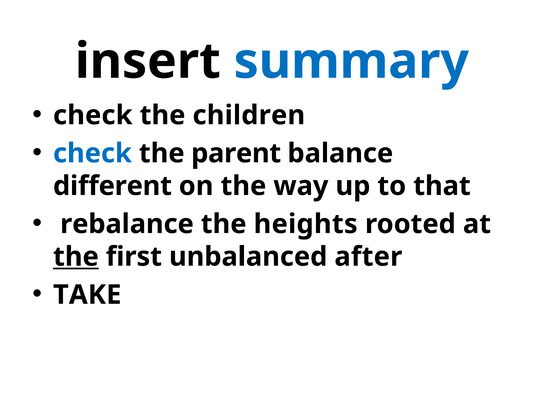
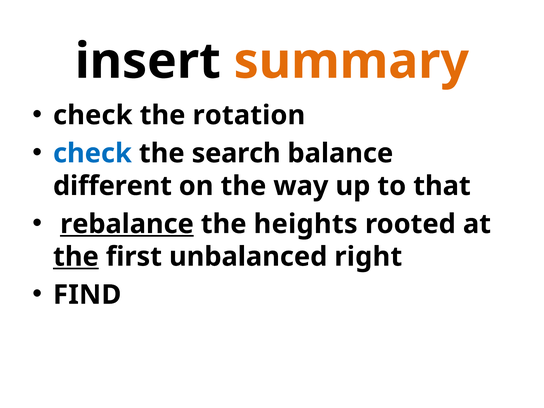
summary colour: blue -> orange
children: children -> rotation
parent: parent -> search
rebalance underline: none -> present
after: after -> right
TAKE: TAKE -> FIND
